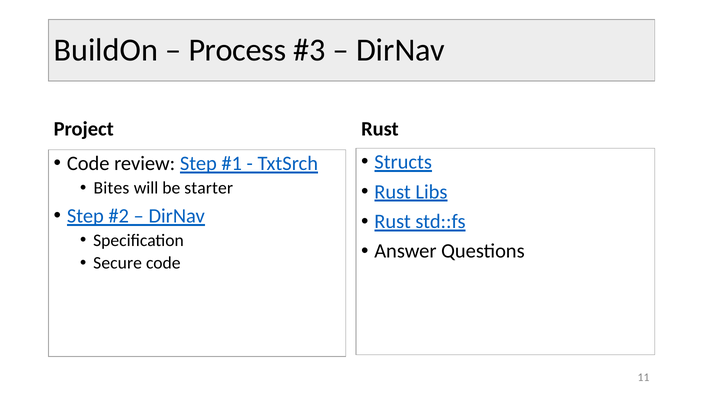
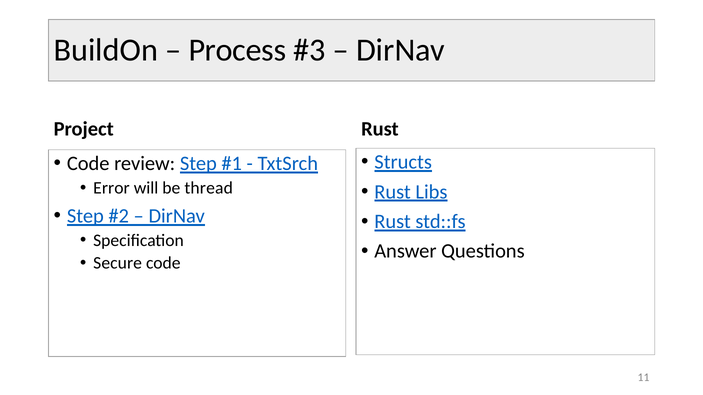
Bites: Bites -> Error
starter: starter -> thread
